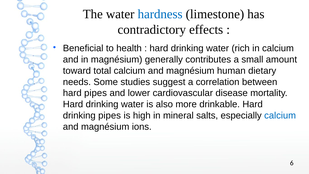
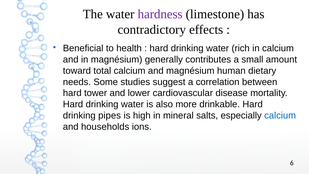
hardness colour: blue -> purple
hard pipes: pipes -> tower
magnésium at (105, 127): magnésium -> households
